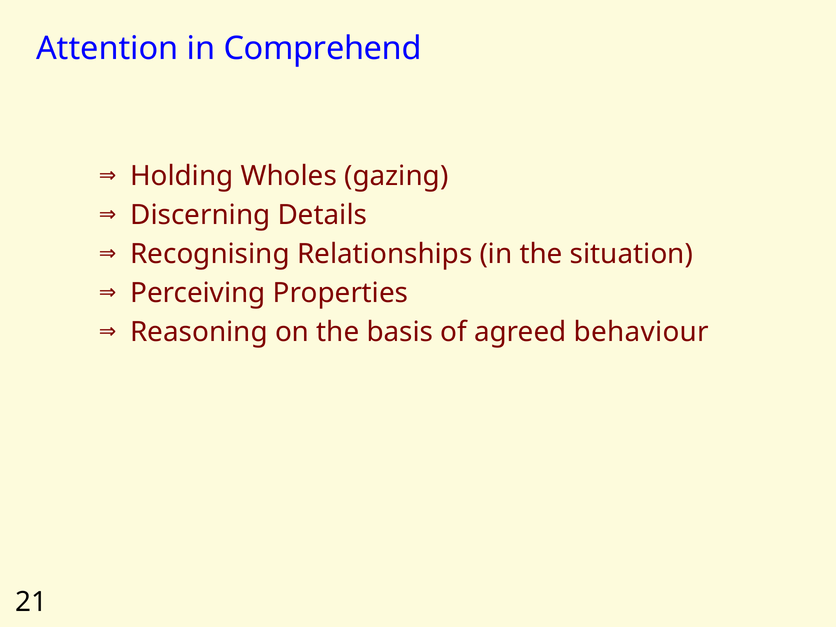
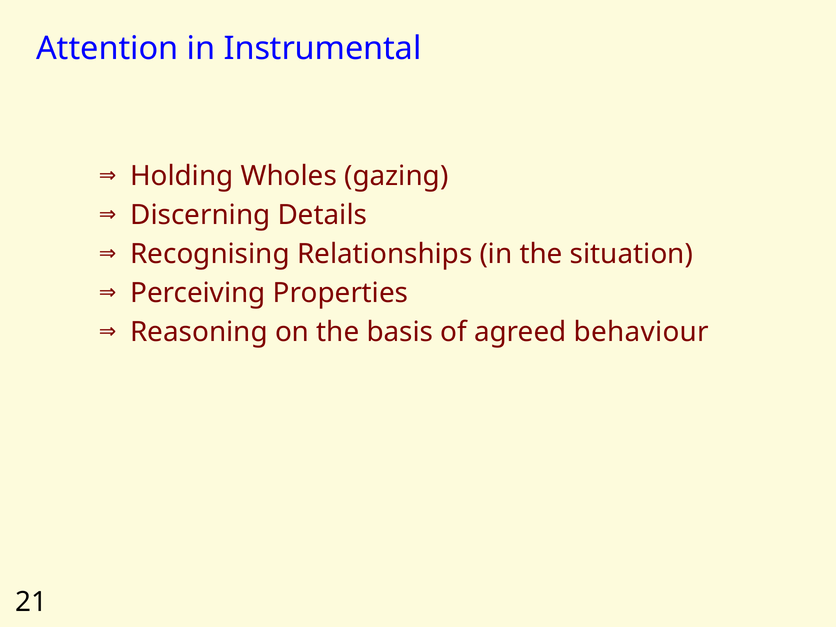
Comprehend: Comprehend -> Instrumental
